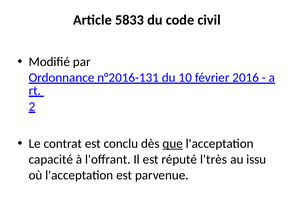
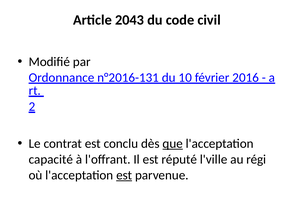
5833: 5833 -> 2043
l'très: l'très -> l'ville
issu: issu -> régi
est at (124, 175) underline: none -> present
